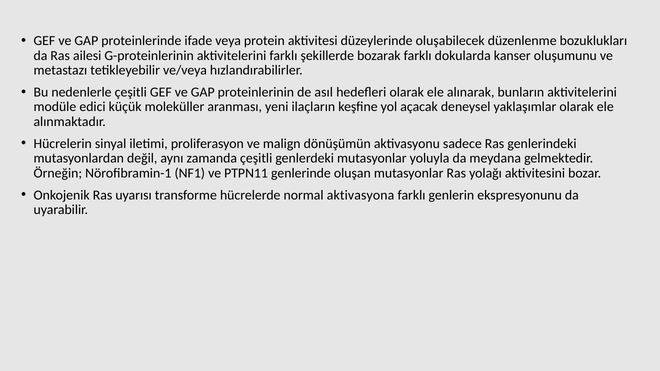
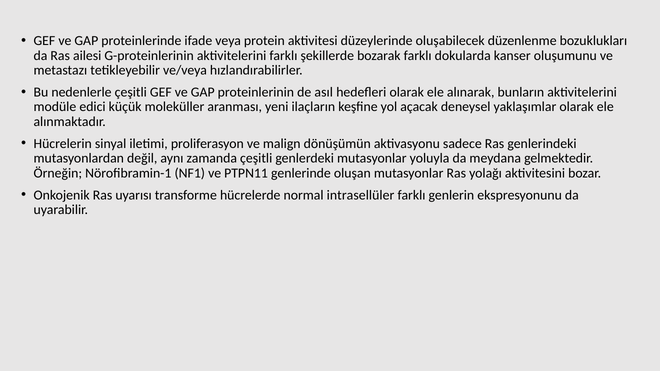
aktivasyona: aktivasyona -> intrasellüler
